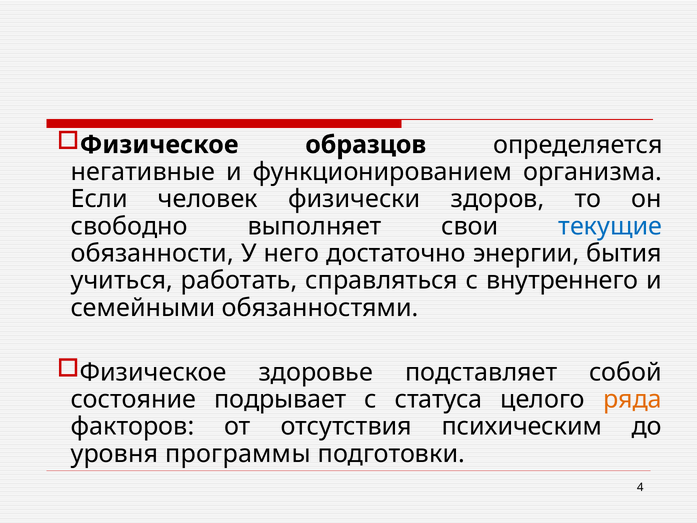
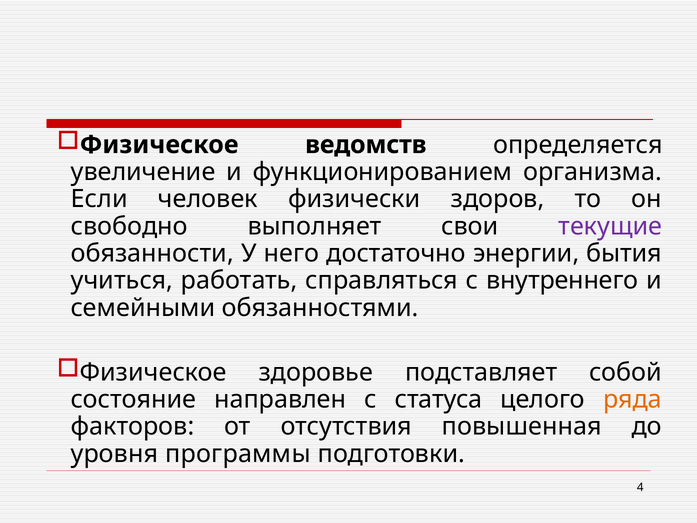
образцов: образцов -> ведомств
негативные: негативные -> увеличение
текущие colour: blue -> purple
подрывает: подрывает -> направлен
психическим: психическим -> повышенная
